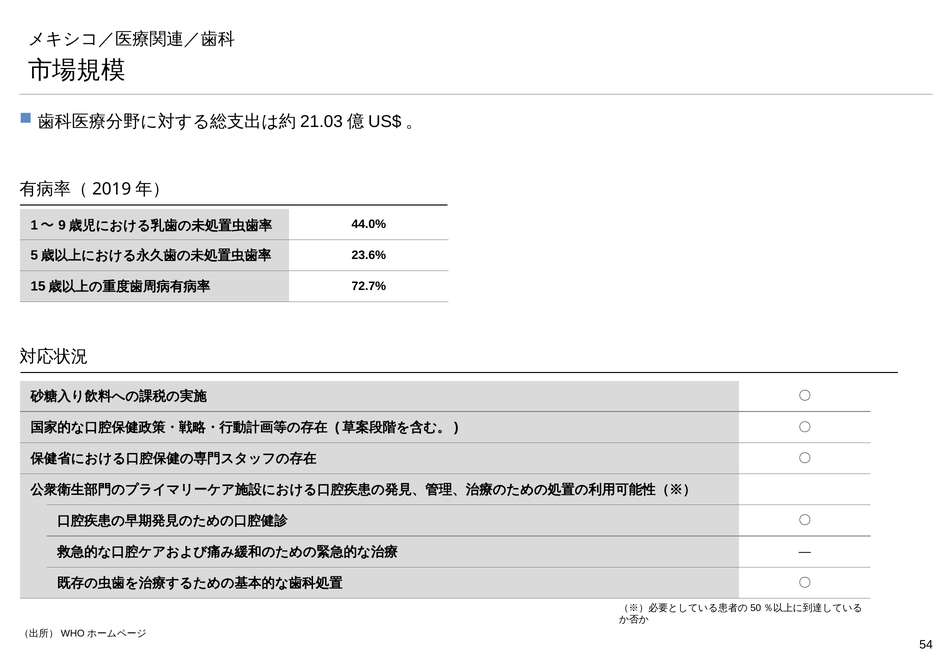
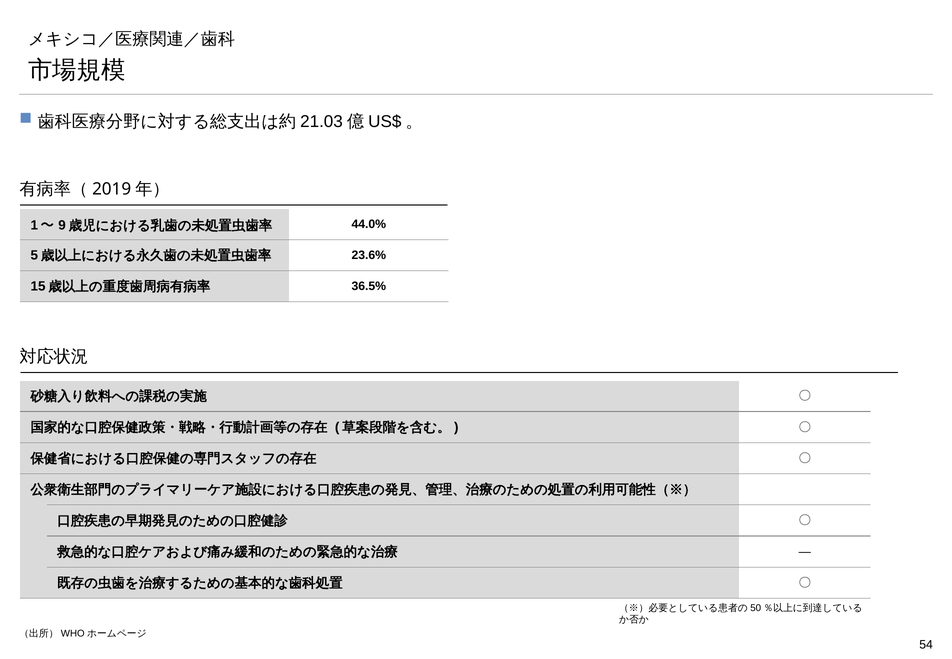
72.7%: 72.7% -> 36.5%
